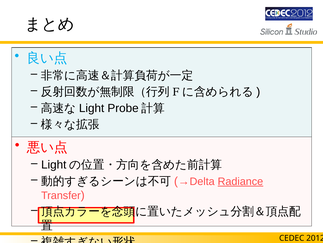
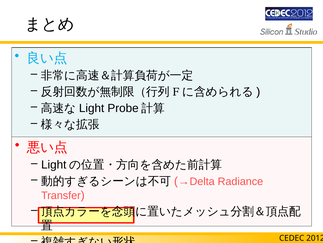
Radiance underline: present -> none
